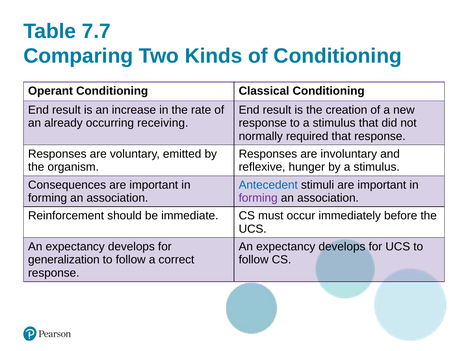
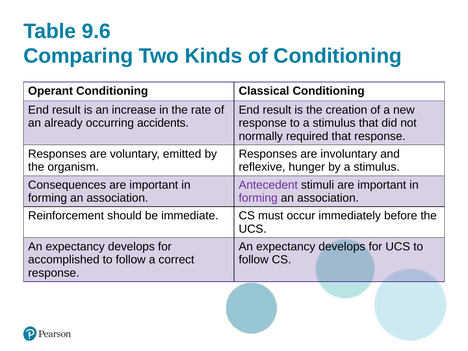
7.7: 7.7 -> 9.6
receiving: receiving -> accidents
Antecedent colour: blue -> purple
generalization: generalization -> accomplished
